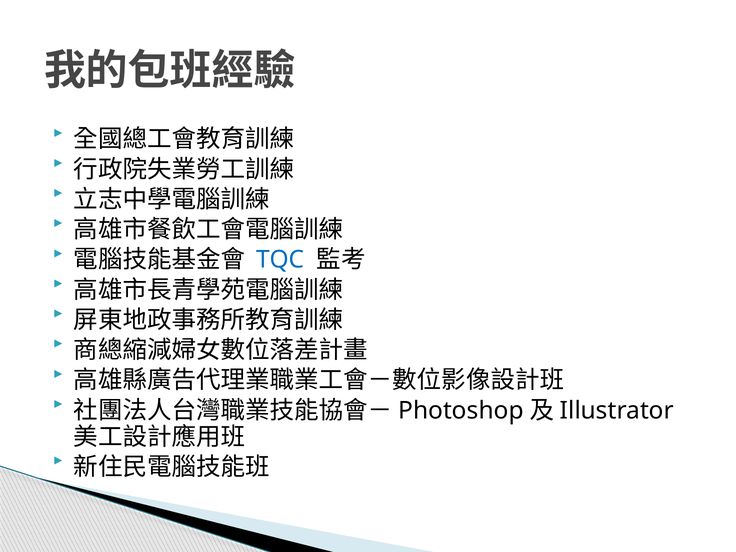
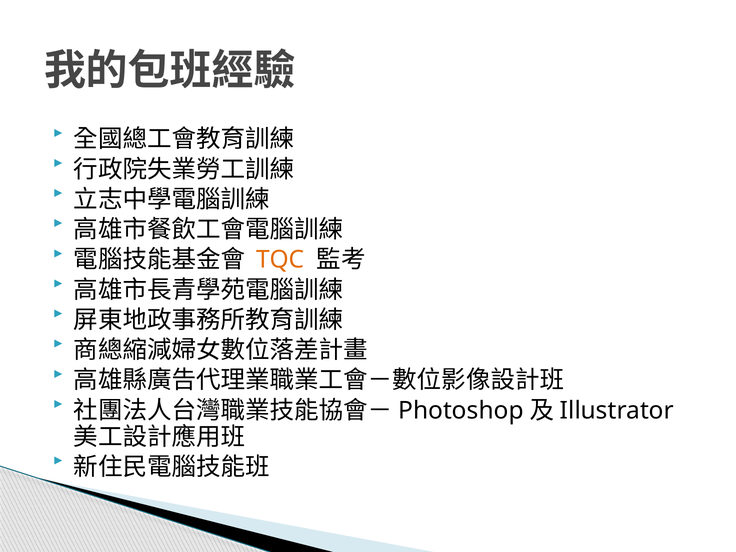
TQC colour: blue -> orange
